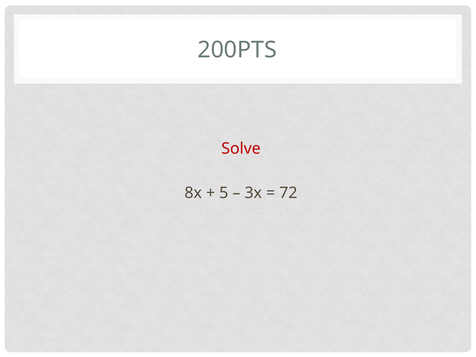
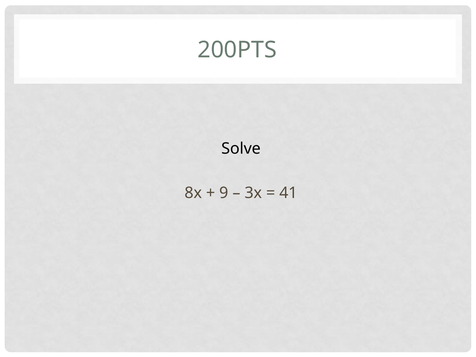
Solve colour: red -> black
5: 5 -> 9
72: 72 -> 41
